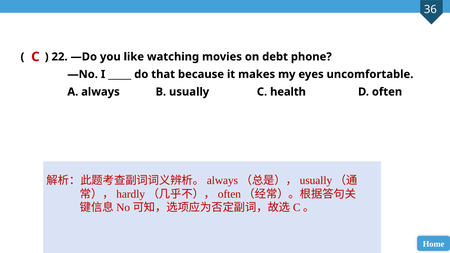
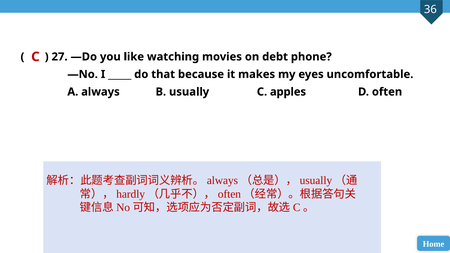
22: 22 -> 27
health: health -> apples
